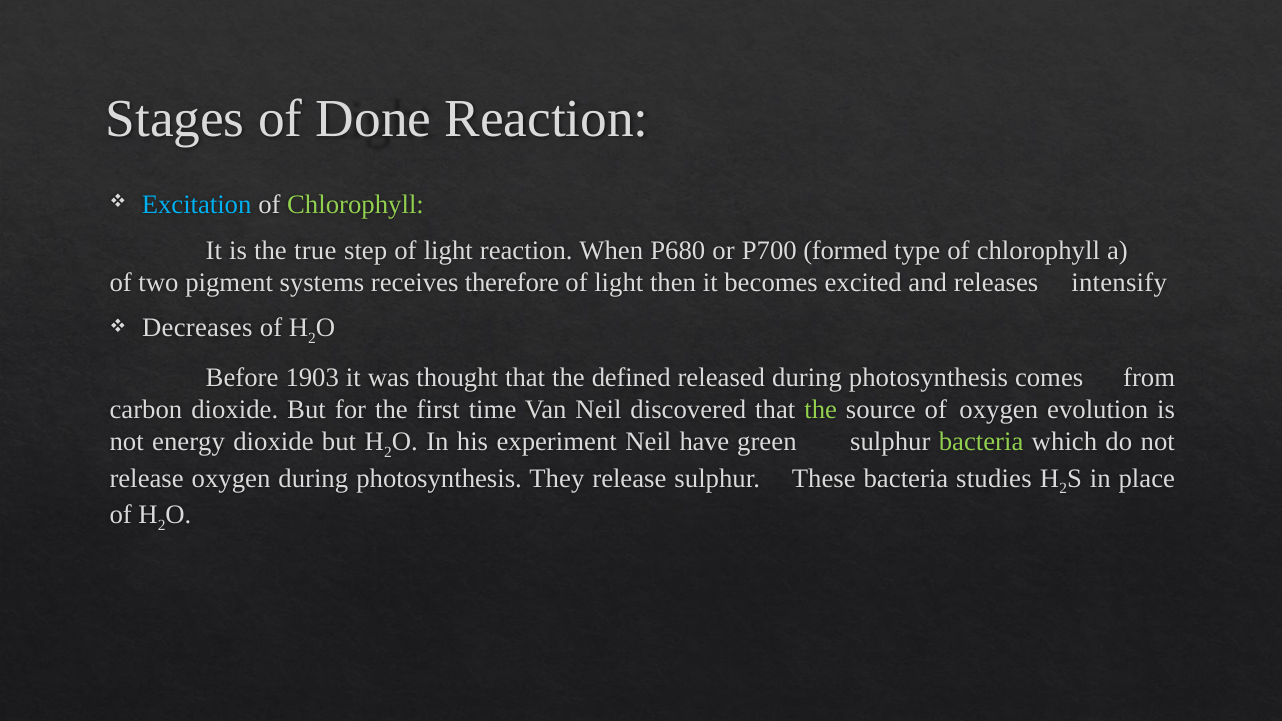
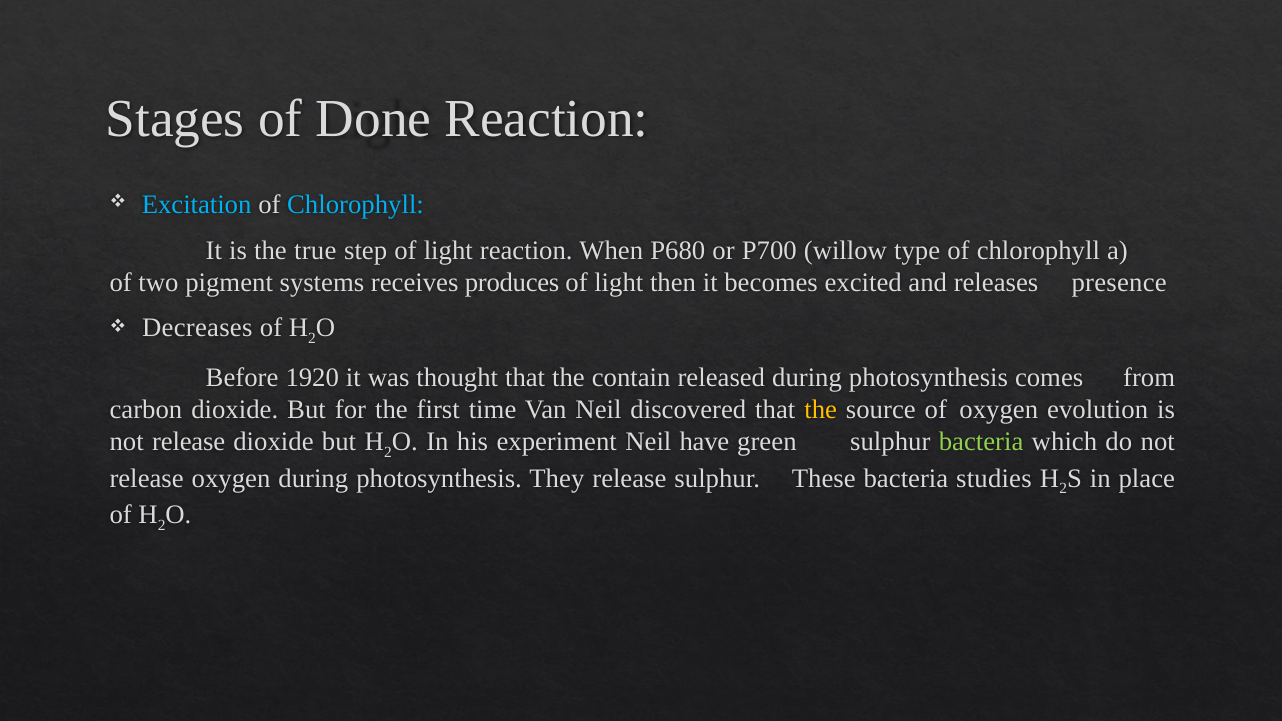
Chlorophyll at (356, 205) colour: light green -> light blue
formed: formed -> willow
therefore: therefore -> produces
intensify: intensify -> presence
1903: 1903 -> 1920
defined: defined -> contain
the at (821, 410) colour: light green -> yellow
energy at (189, 442): energy -> release
